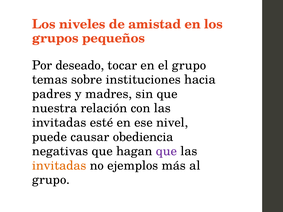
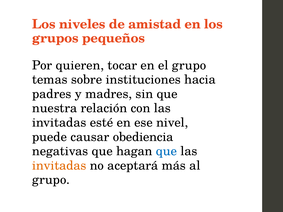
deseado: deseado -> quieren
que at (166, 151) colour: purple -> blue
ejemplos: ejemplos -> aceptará
